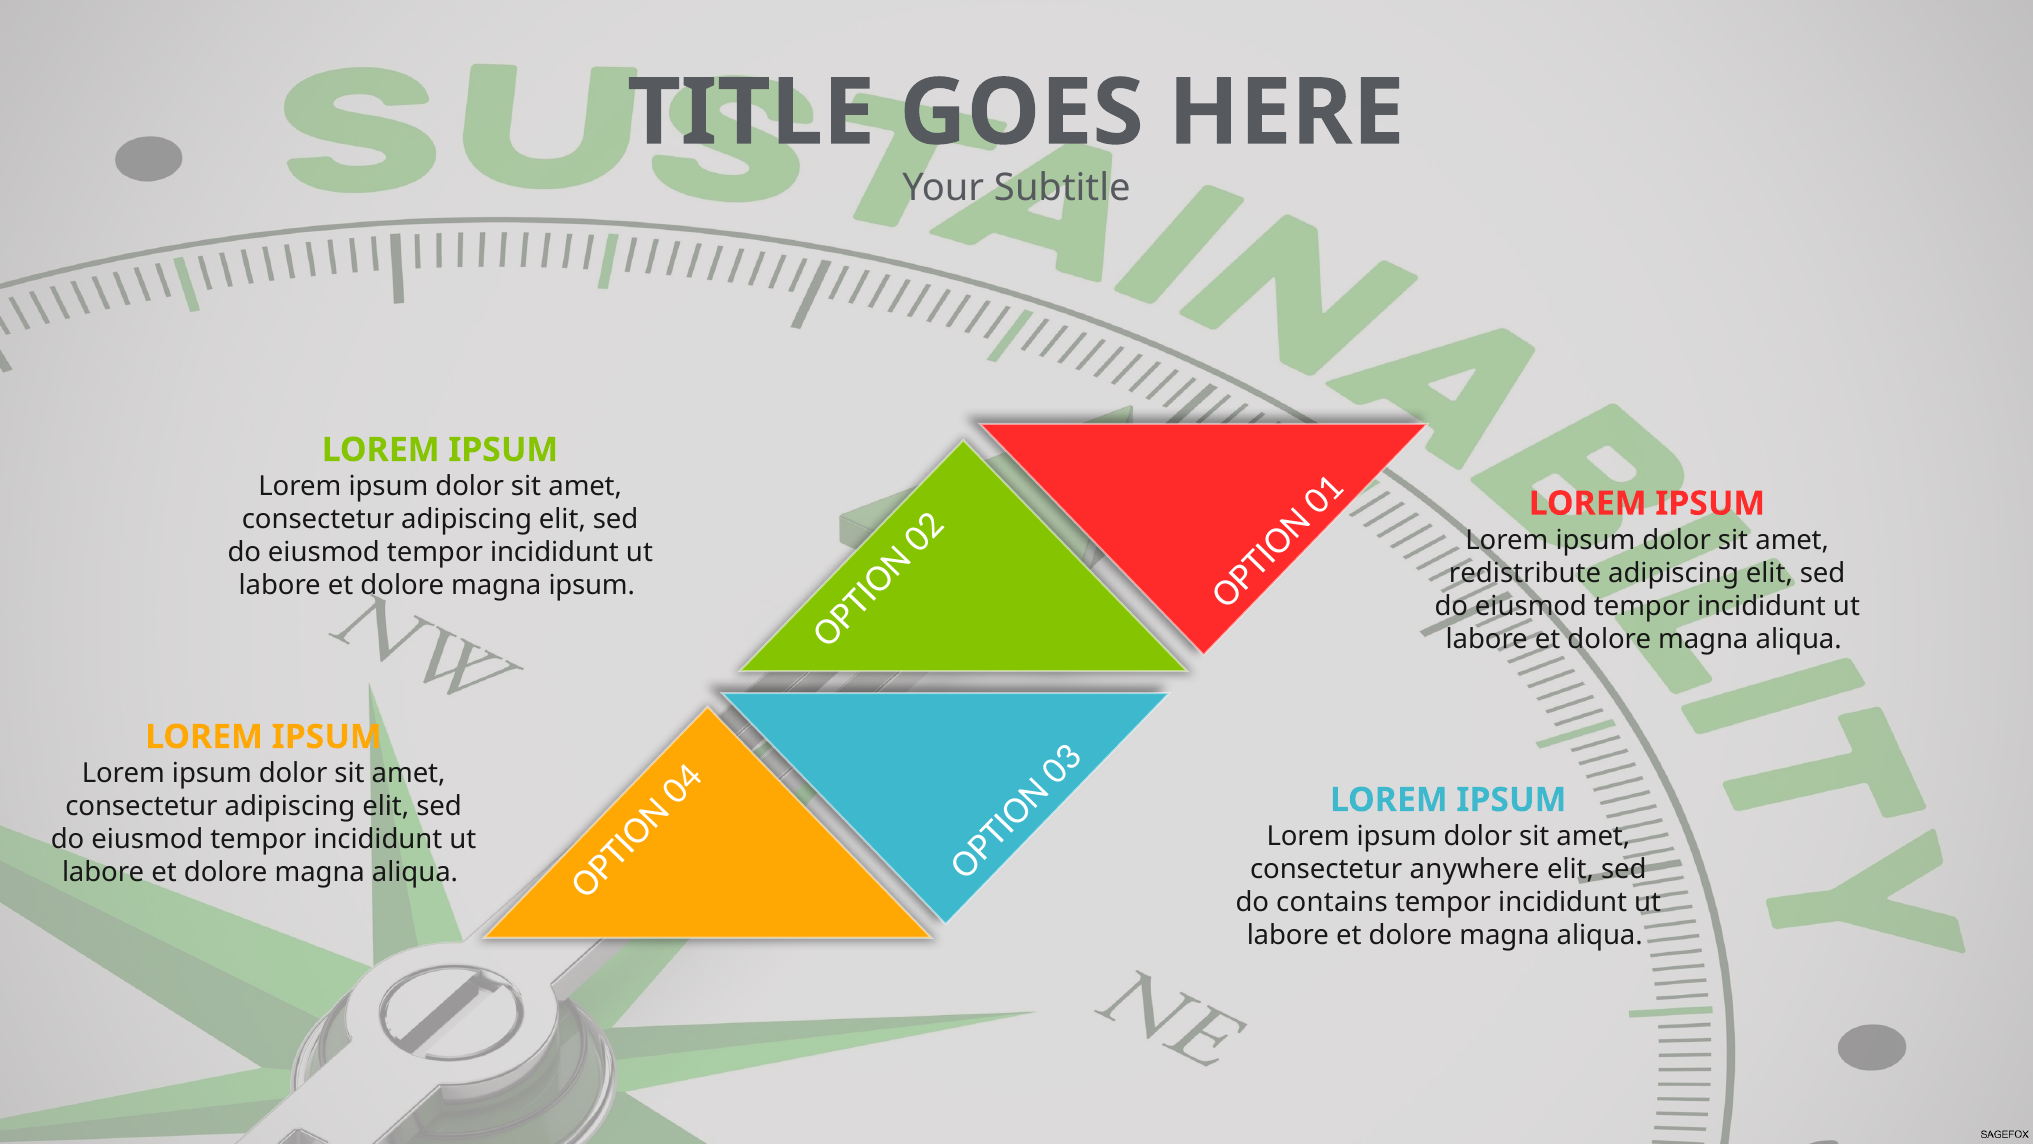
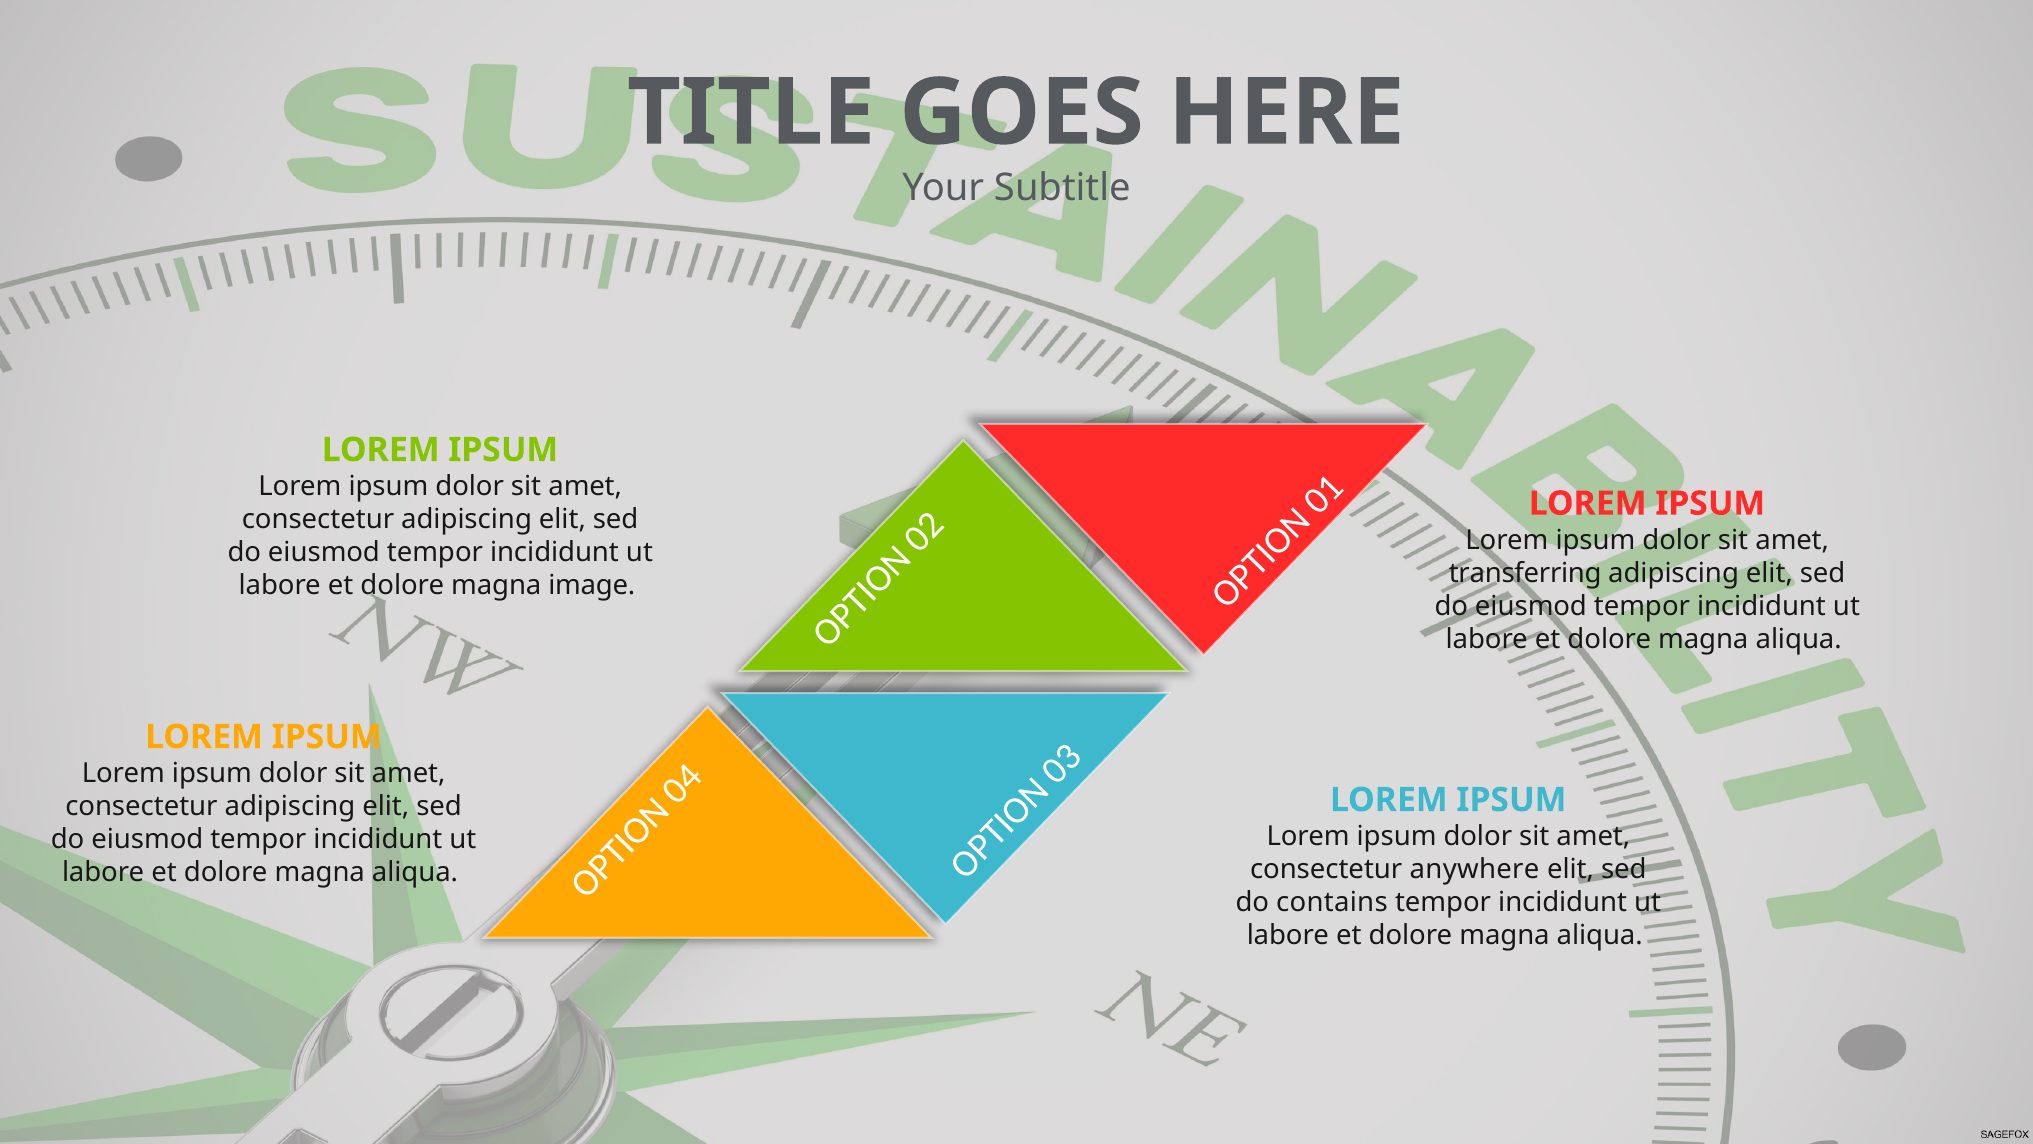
redistribute: redistribute -> transferring
magna ipsum: ipsum -> image
